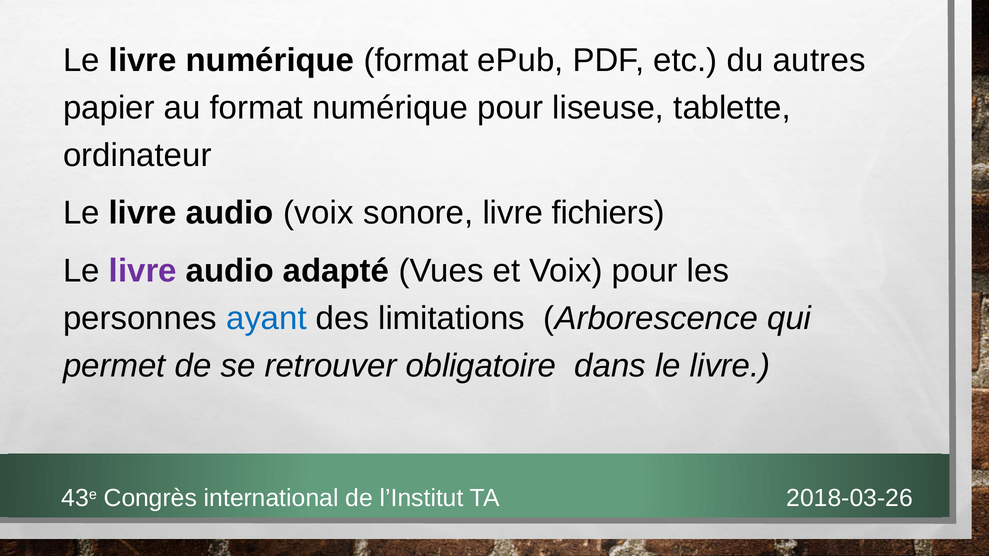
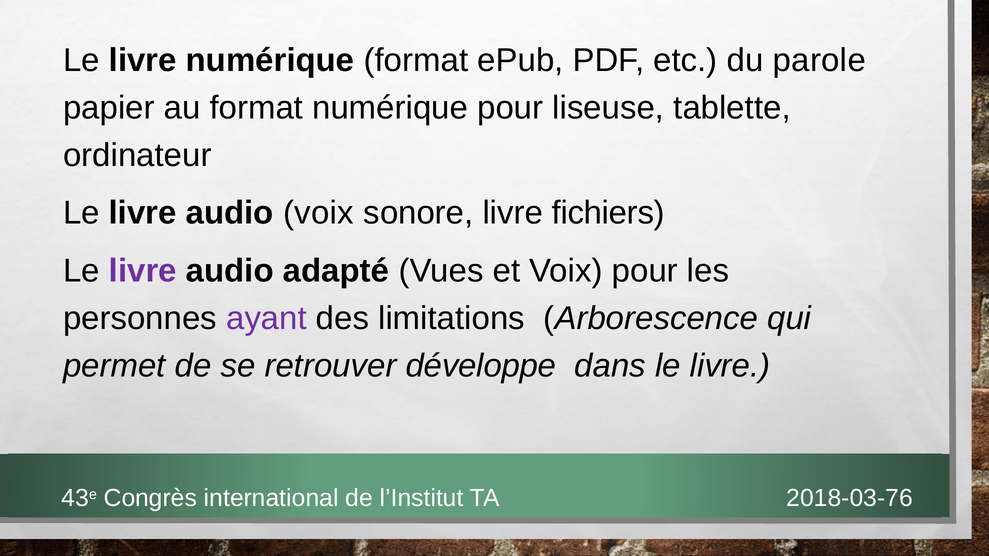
autres: autres -> parole
ayant colour: blue -> purple
obligatoire: obligatoire -> développe
2018-03-26: 2018-03-26 -> 2018-03-76
